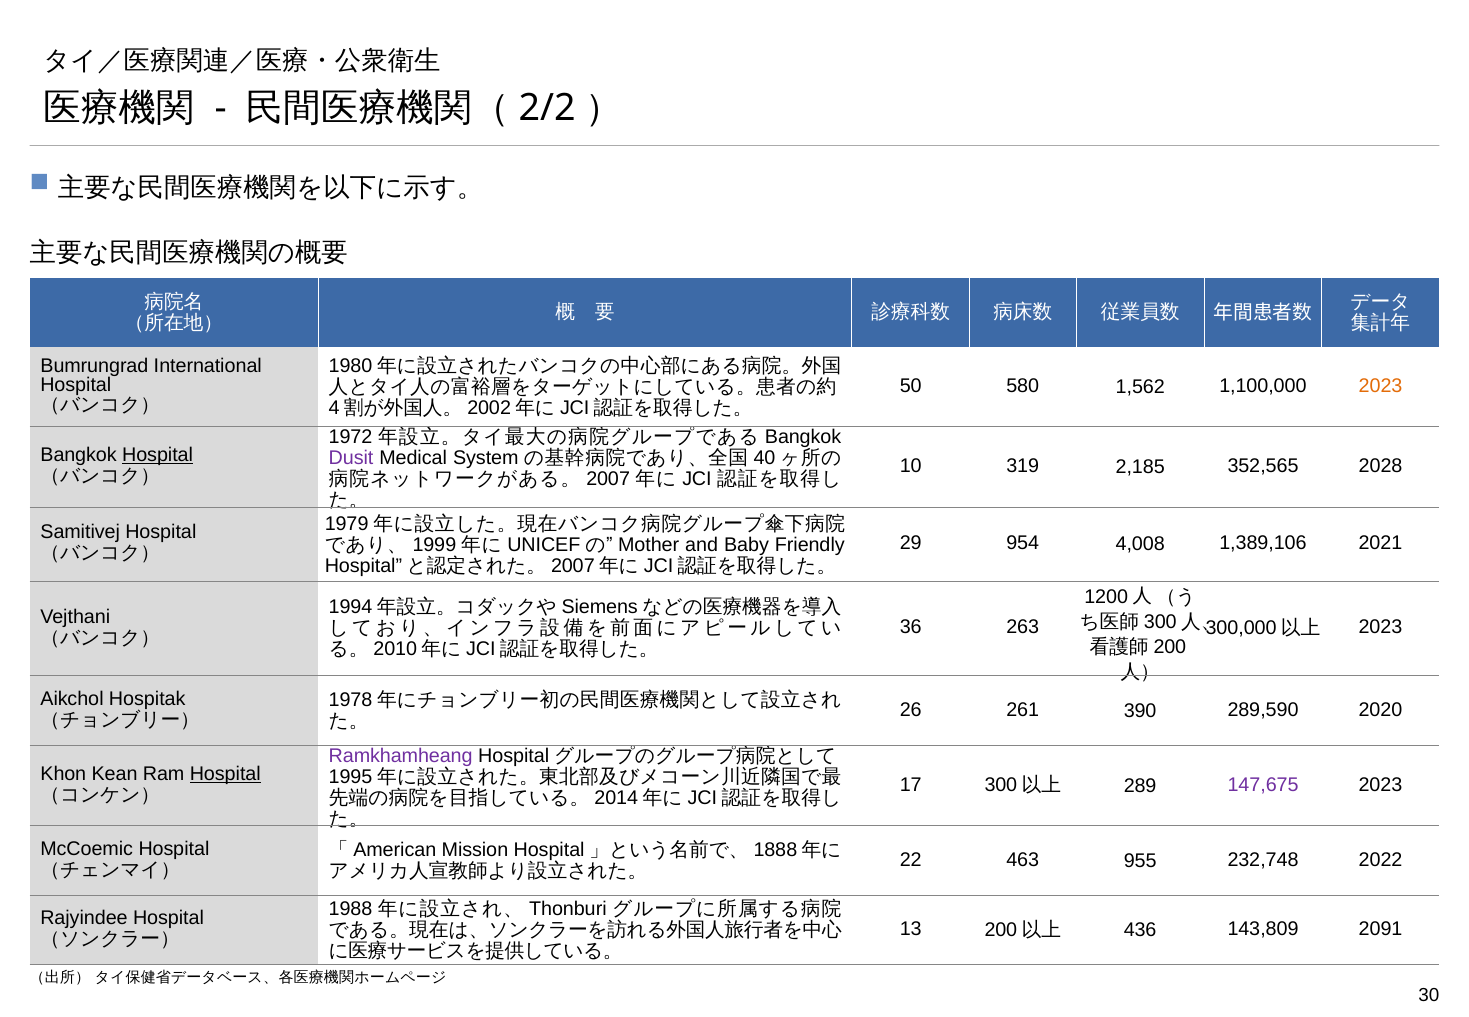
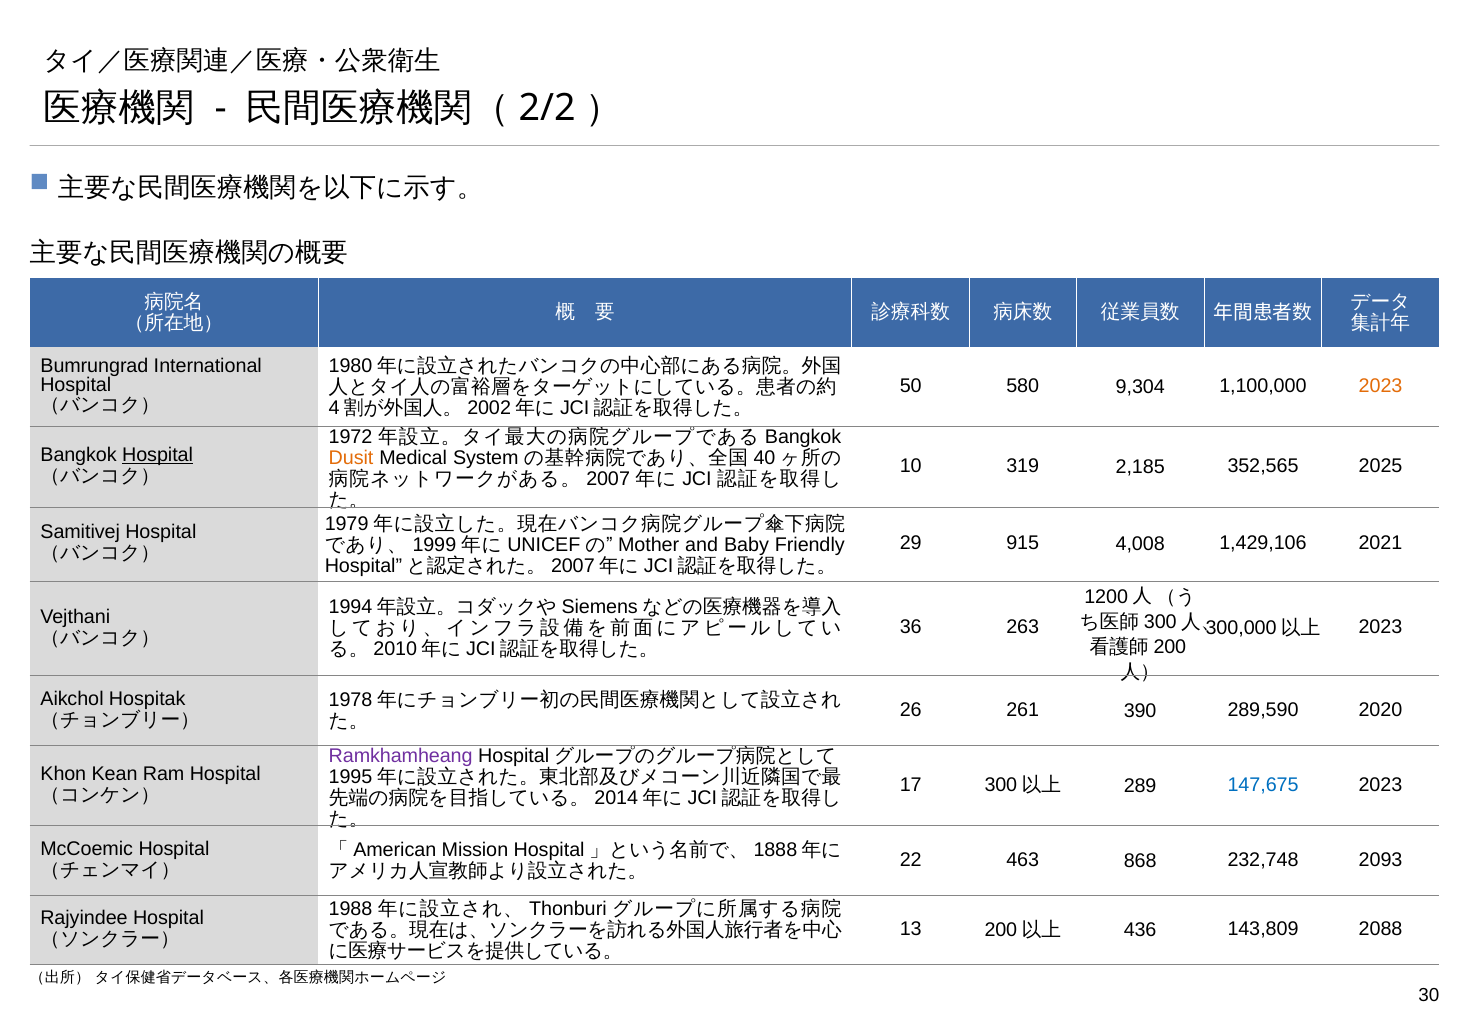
1,562: 1,562 -> 9,304
Dusit colour: purple -> orange
2028: 2028 -> 2025
954: 954 -> 915
1,389,106: 1,389,106 -> 1,429,106
Hospital at (225, 774) underline: present -> none
147,675 colour: purple -> blue
955: 955 -> 868
2022: 2022 -> 2093
2091: 2091 -> 2088
